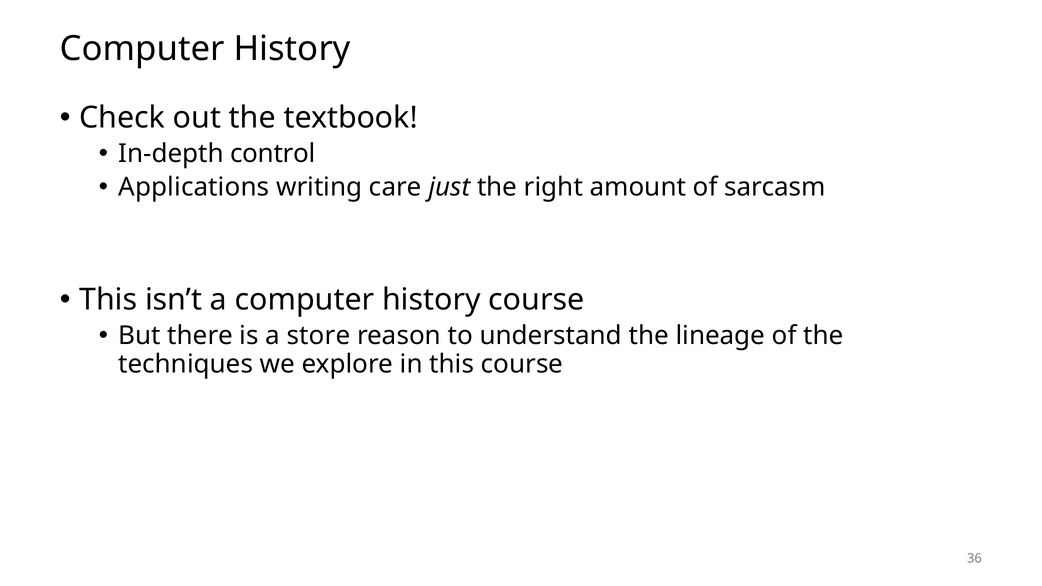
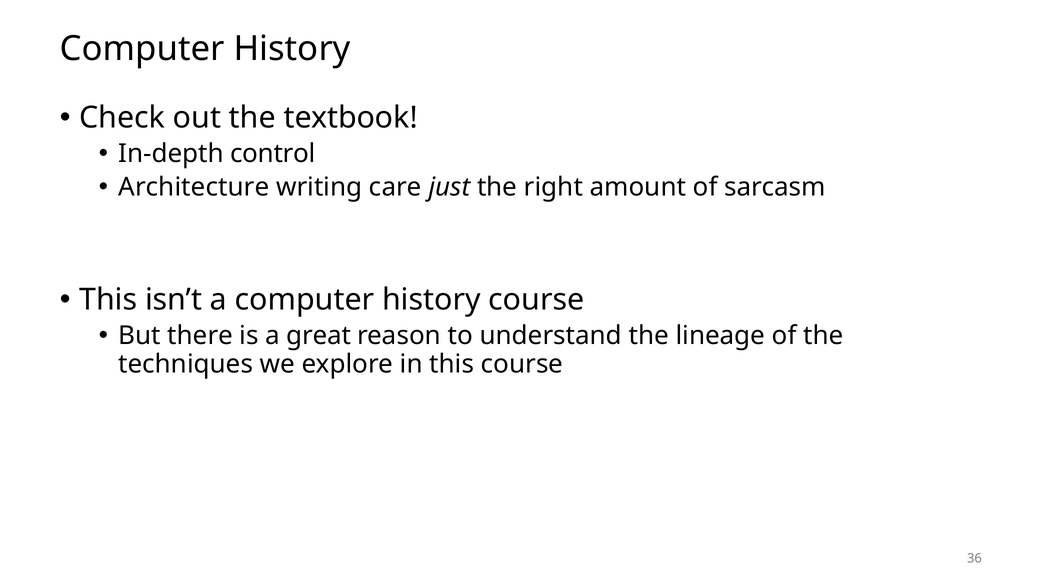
Applications: Applications -> Architecture
store: store -> great
